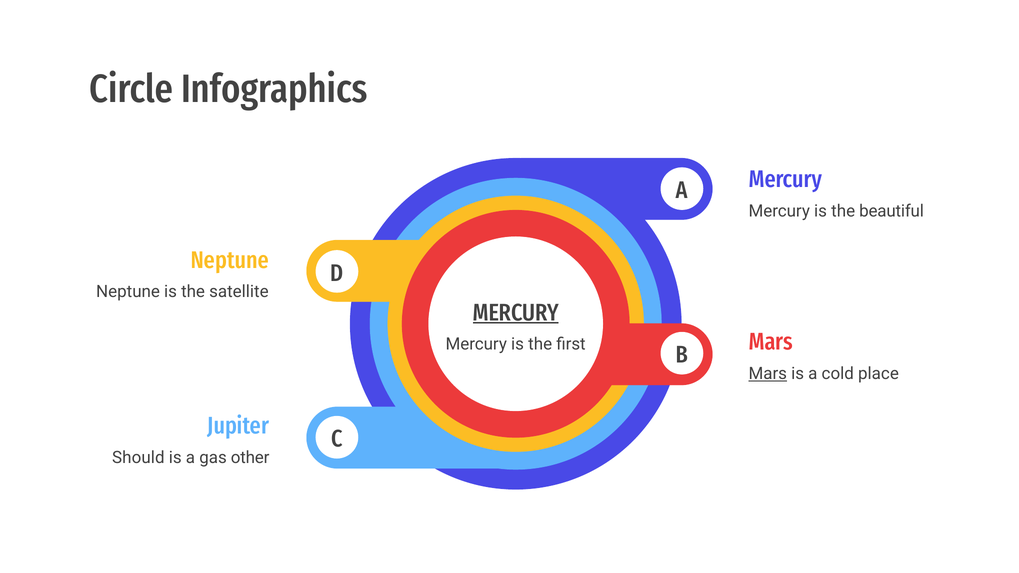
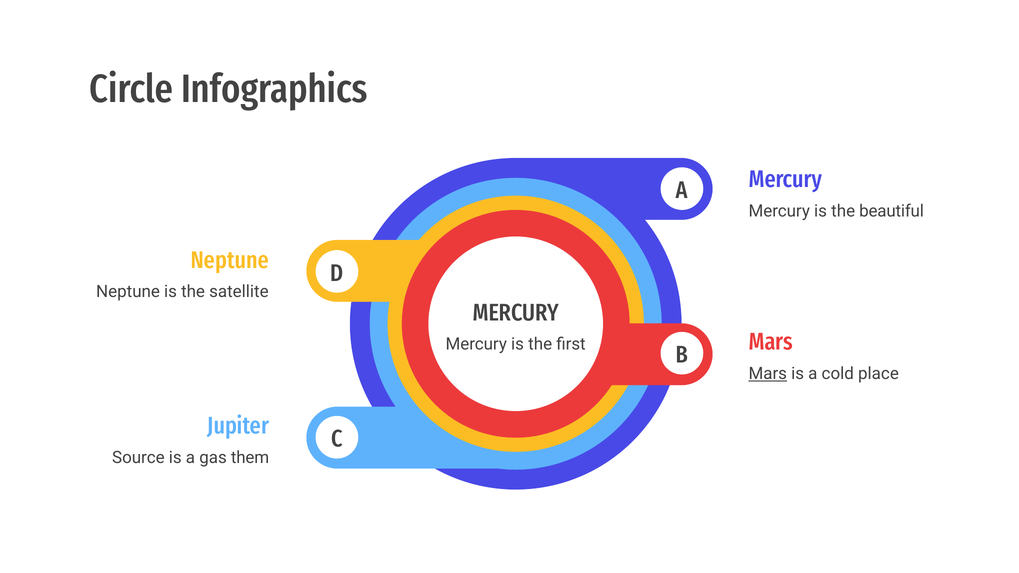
MERCURY at (516, 313) underline: present -> none
Should: Should -> Source
other: other -> them
